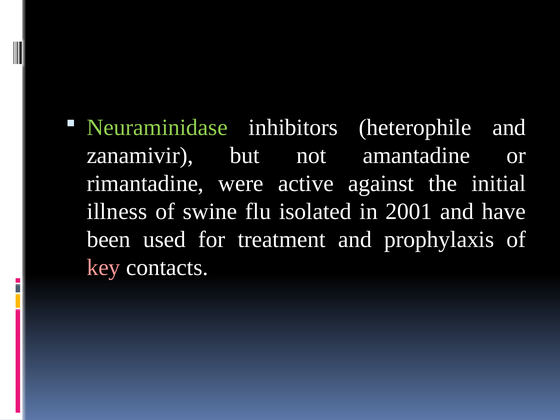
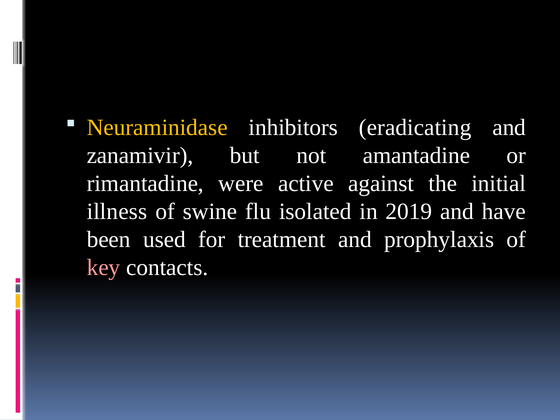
Neuraminidase colour: light green -> yellow
heterophile: heterophile -> eradicating
2001: 2001 -> 2019
